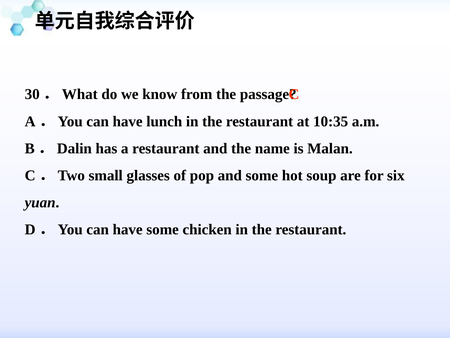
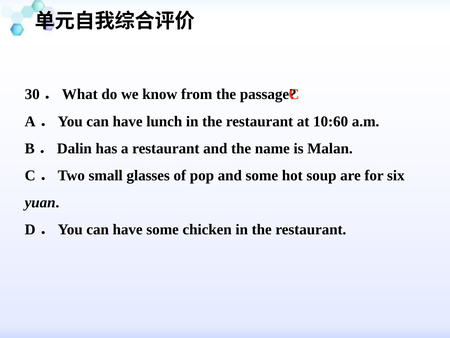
10:35: 10:35 -> 10:60
